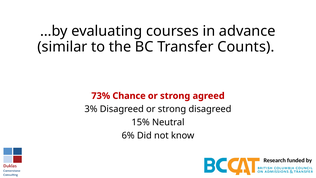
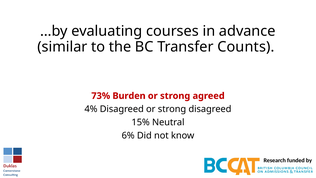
Chance: Chance -> Burden
3%: 3% -> 4%
